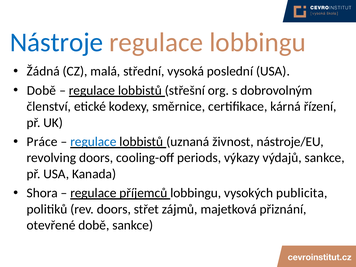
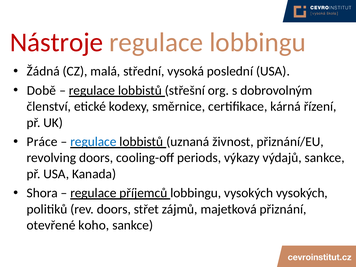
Nástroje colour: blue -> red
nástroje/EU: nástroje/EU -> přiznání/EU
vysokých publicita: publicita -> vysokých
otevřené době: době -> koho
